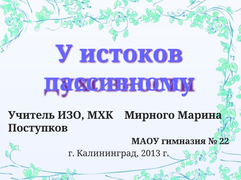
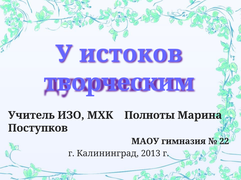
пассивному: пассивному -> творческим
Мирного: Мирного -> Полноты
